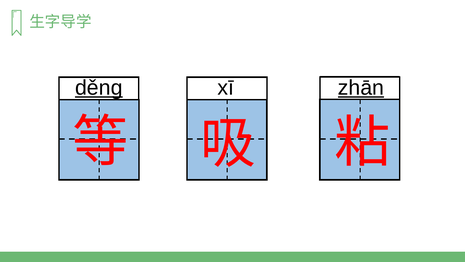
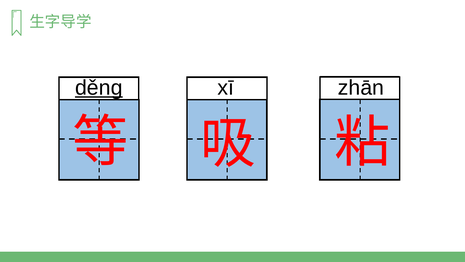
zhān underline: present -> none
